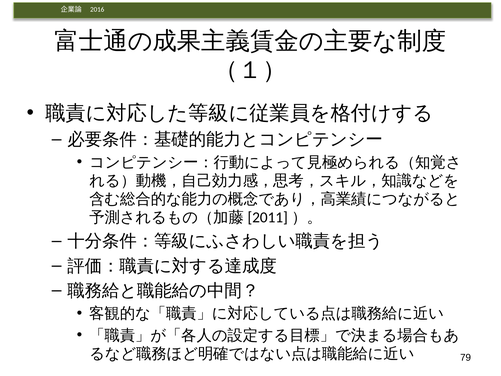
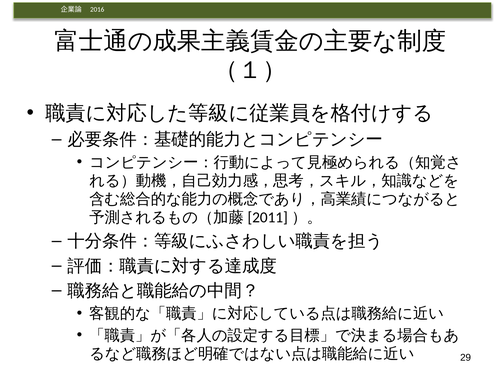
79: 79 -> 29
